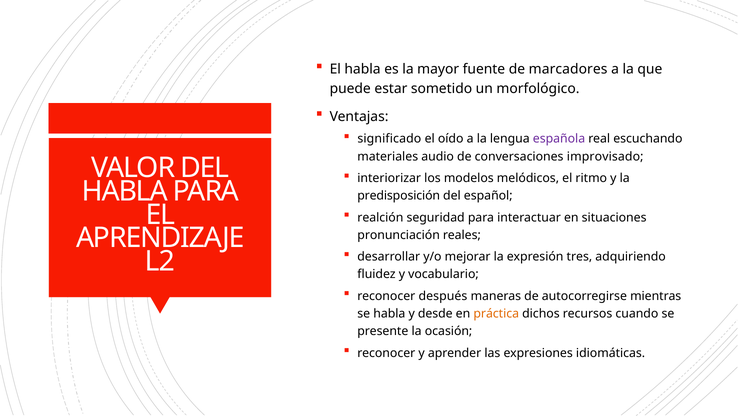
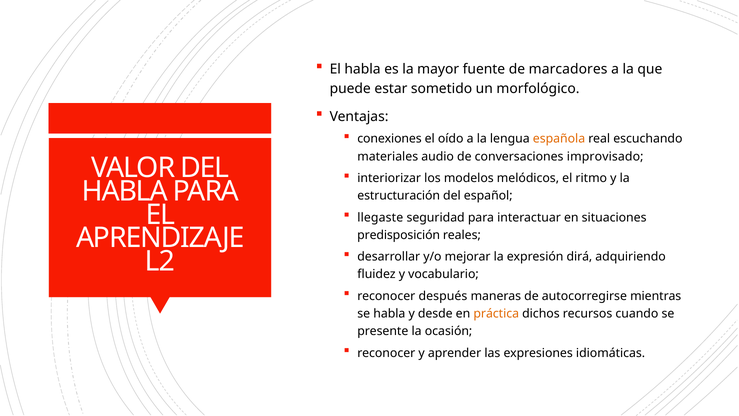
significado: significado -> conexiones
española colour: purple -> orange
predisposición: predisposición -> estructuración
realción: realción -> llegaste
pronunciación: pronunciación -> predisposición
tres: tres -> dirá
